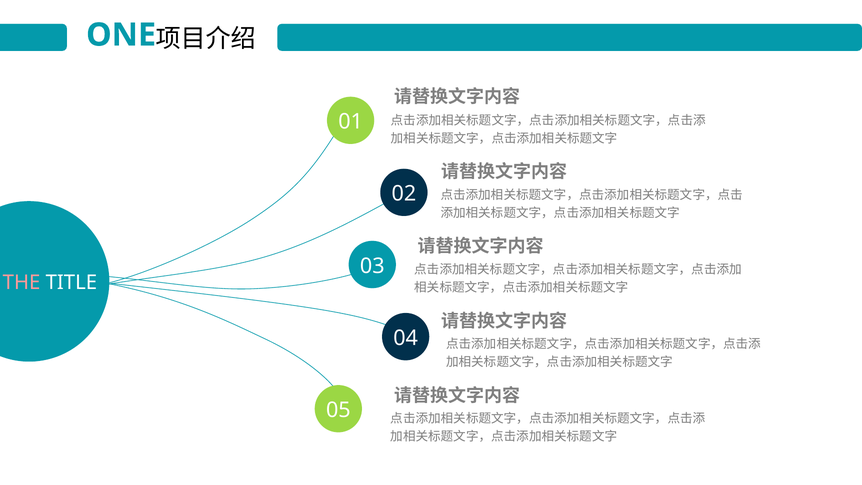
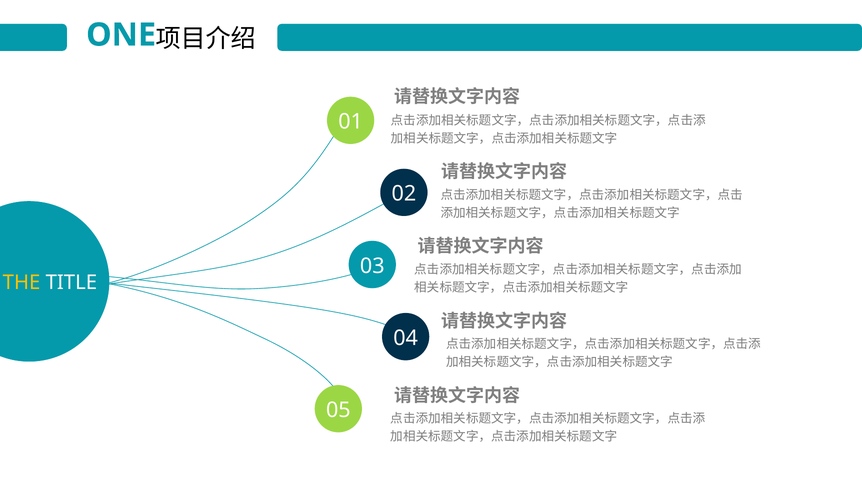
THE colour: pink -> yellow
